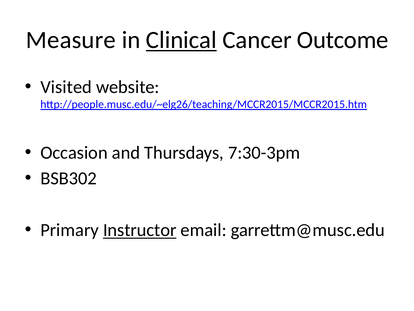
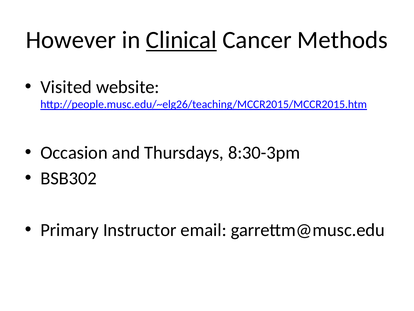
Measure: Measure -> However
Outcome: Outcome -> Methods
7:30-3pm: 7:30-3pm -> 8:30-3pm
Instructor underline: present -> none
